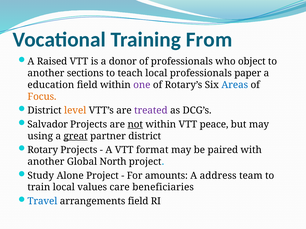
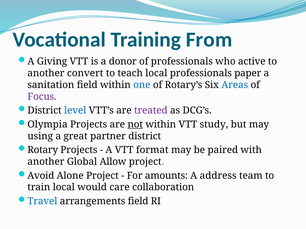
Raised: Raised -> Giving
object: object -> active
sections: sections -> convert
education: education -> sanitation
one colour: purple -> blue
Focus colour: orange -> purple
level colour: orange -> blue
Salvador: Salvador -> Olympia
peace: peace -> study
great underline: present -> none
North: North -> Allow
Study: Study -> Avoid
values: values -> would
beneficiaries: beneficiaries -> collaboration
